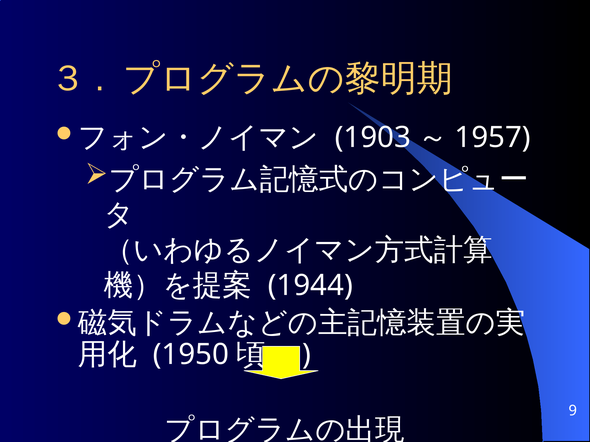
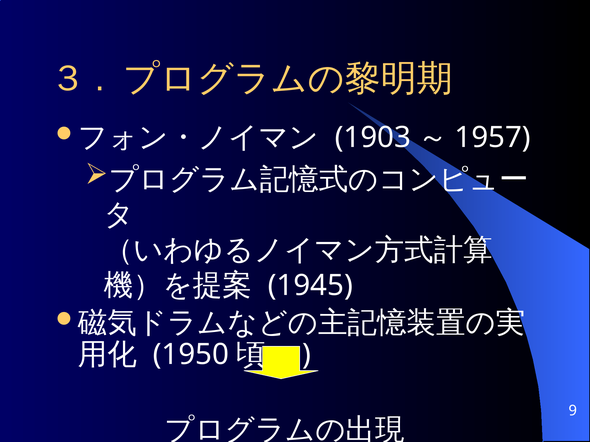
1944: 1944 -> 1945
